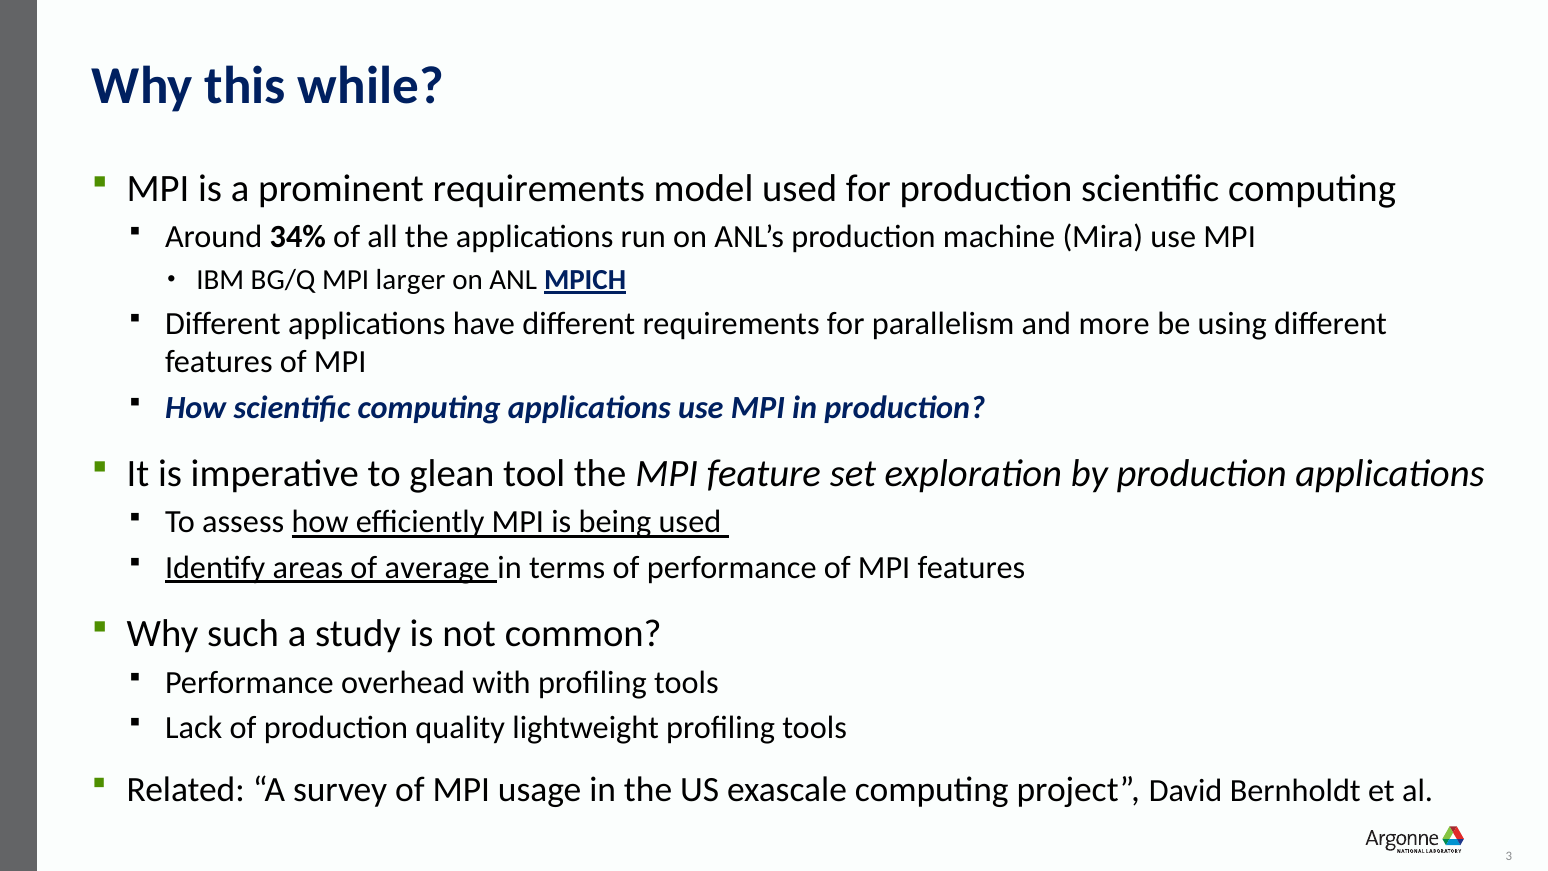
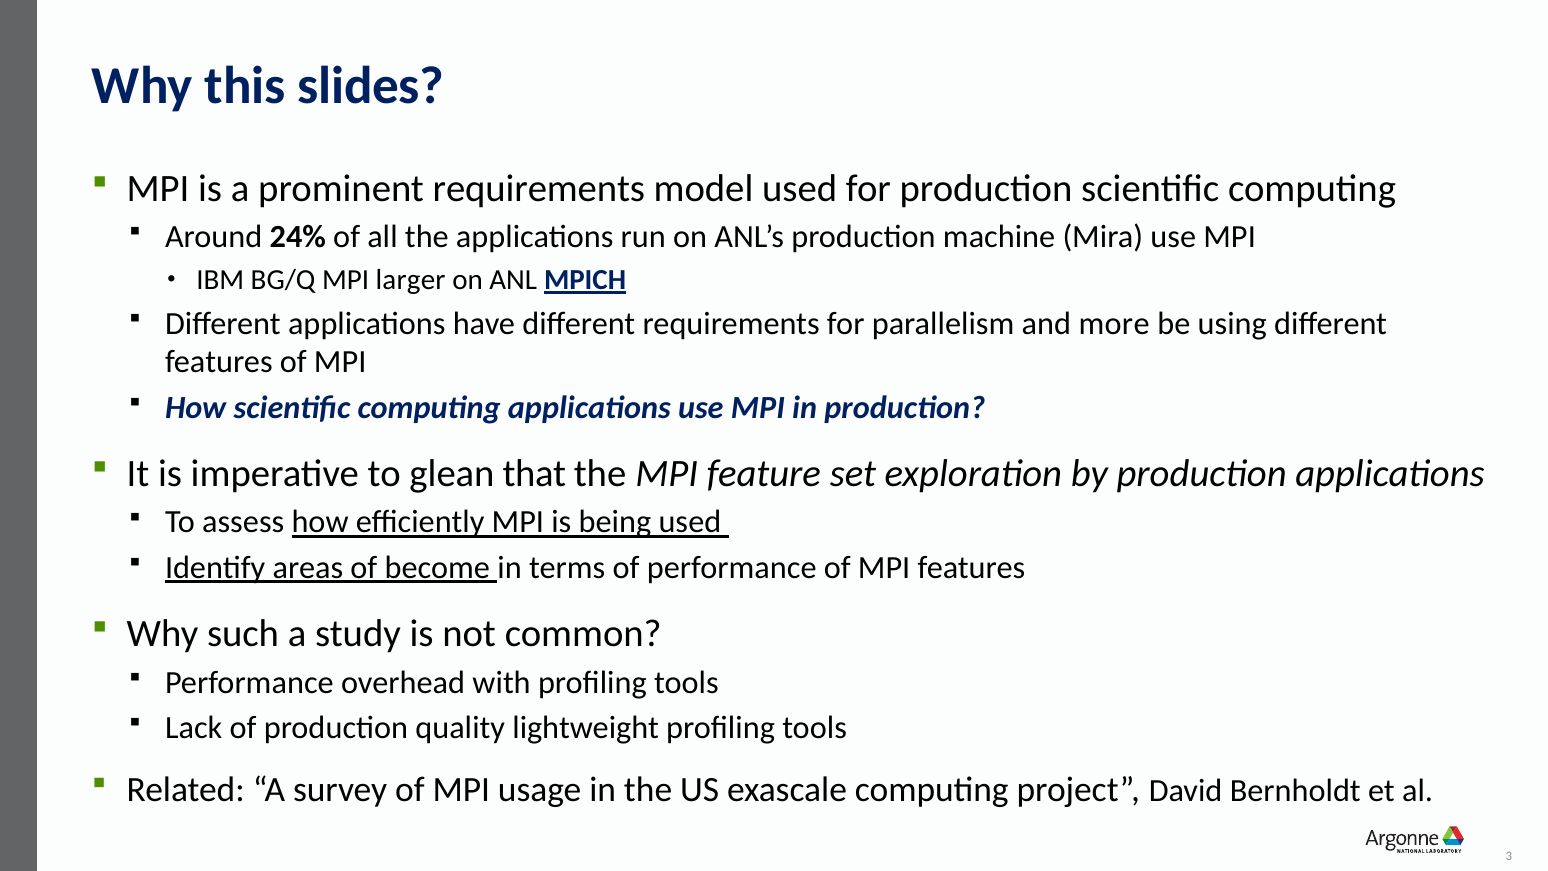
while: while -> slides
34%: 34% -> 24%
tool: tool -> that
average: average -> become
